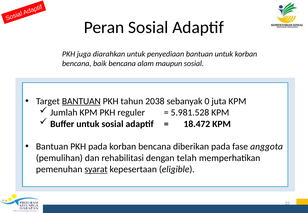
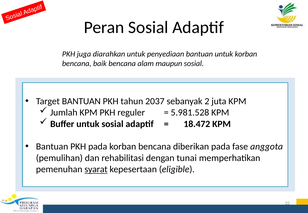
BANTUAN at (81, 101) underline: present -> none
2038: 2038 -> 2037
0: 0 -> 2
telah: telah -> tunai
